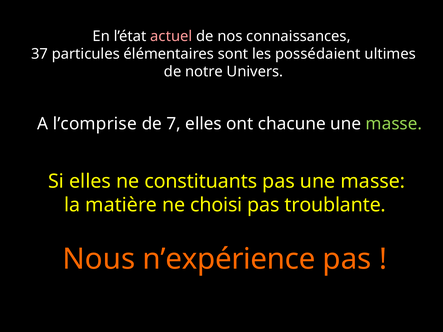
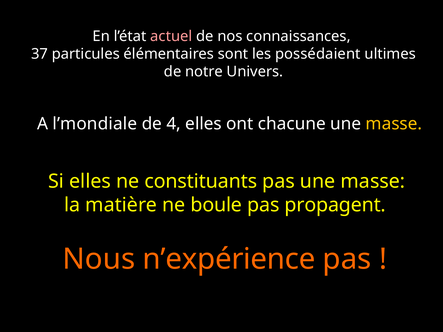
l’comprise: l’comprise -> l’mondiale
7: 7 -> 4
masse at (394, 124) colour: light green -> yellow
choisi: choisi -> boule
troublante: troublante -> propagent
